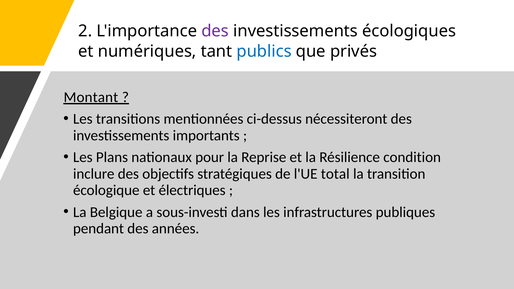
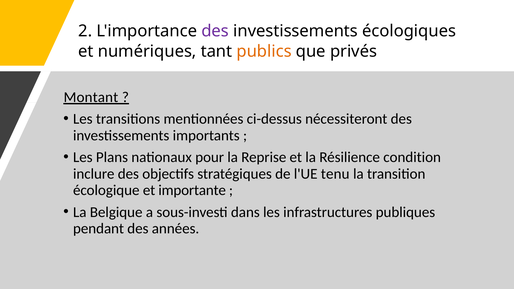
publics colour: blue -> orange
total: total -> tenu
électriques: électriques -> importante
